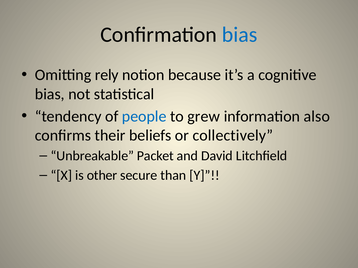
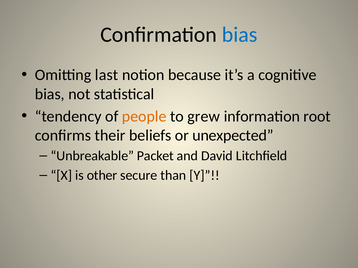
rely: rely -> last
people colour: blue -> orange
also: also -> root
collectively: collectively -> unexpected
